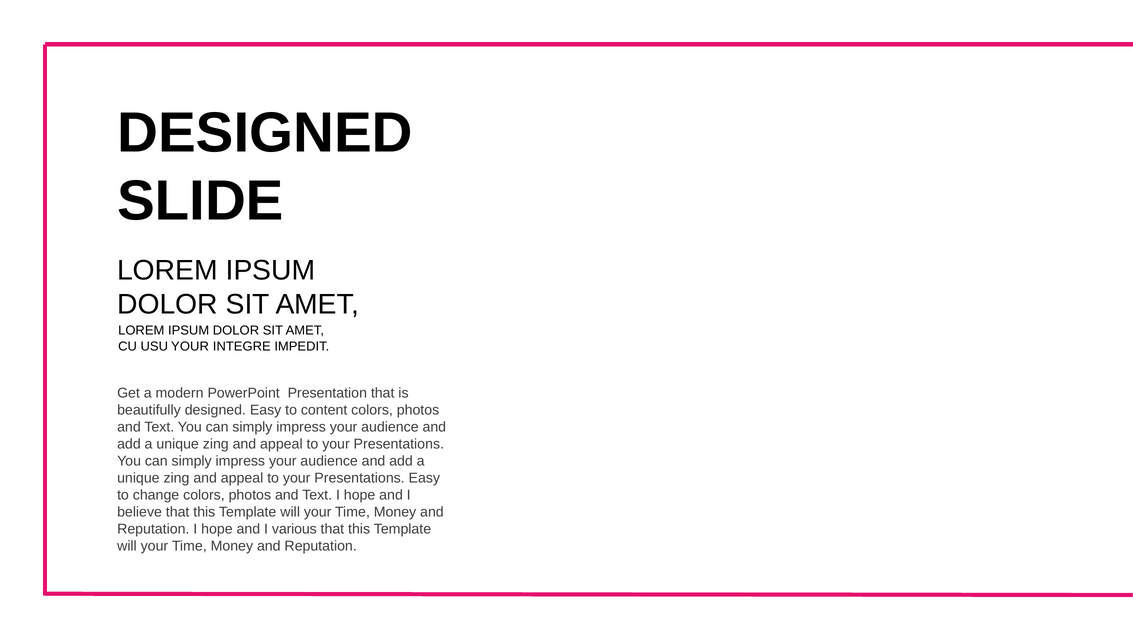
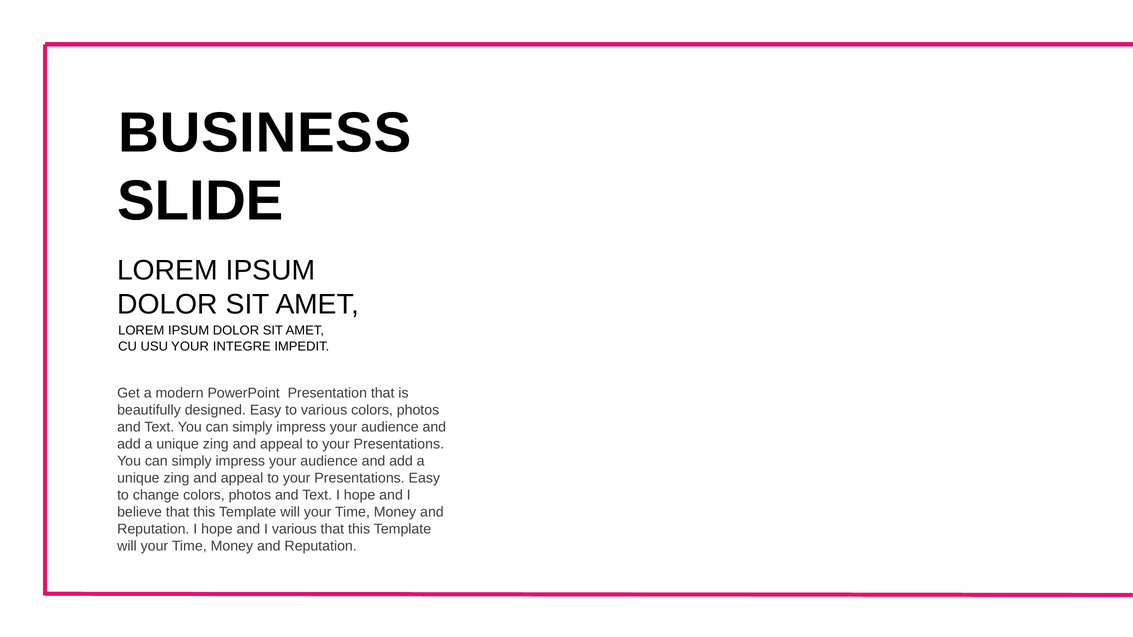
DESIGNED at (265, 133): DESIGNED -> BUSINESS
to content: content -> various
